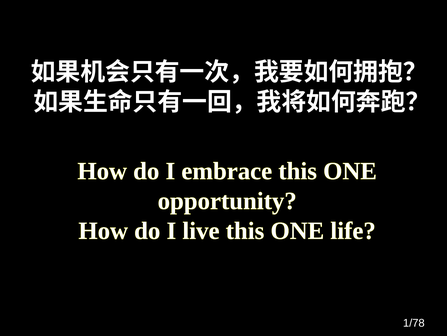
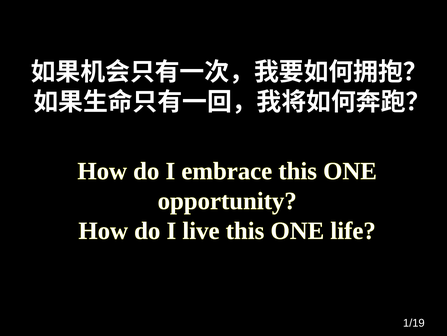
1/78: 1/78 -> 1/19
